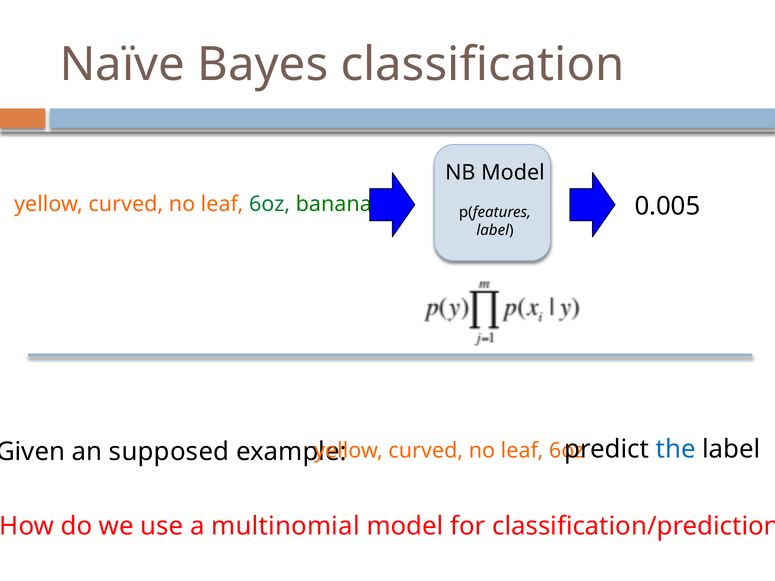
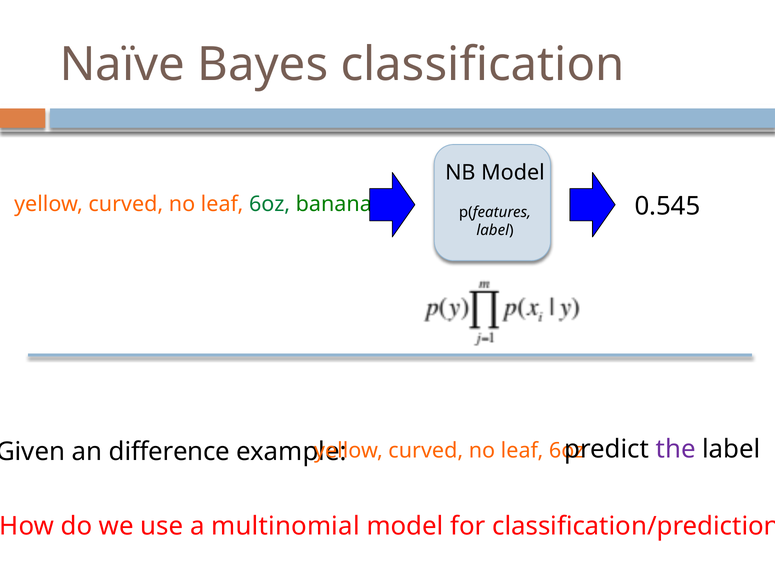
0.005: 0.005 -> 0.545
the colour: blue -> purple
supposed: supposed -> difference
